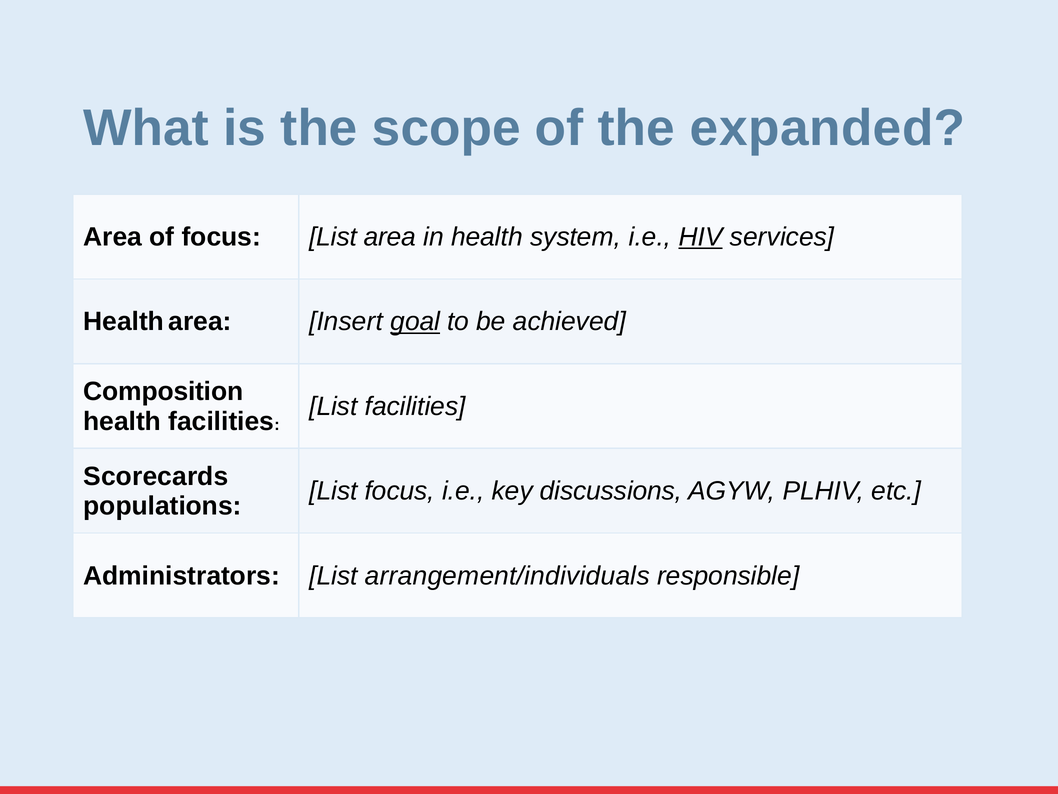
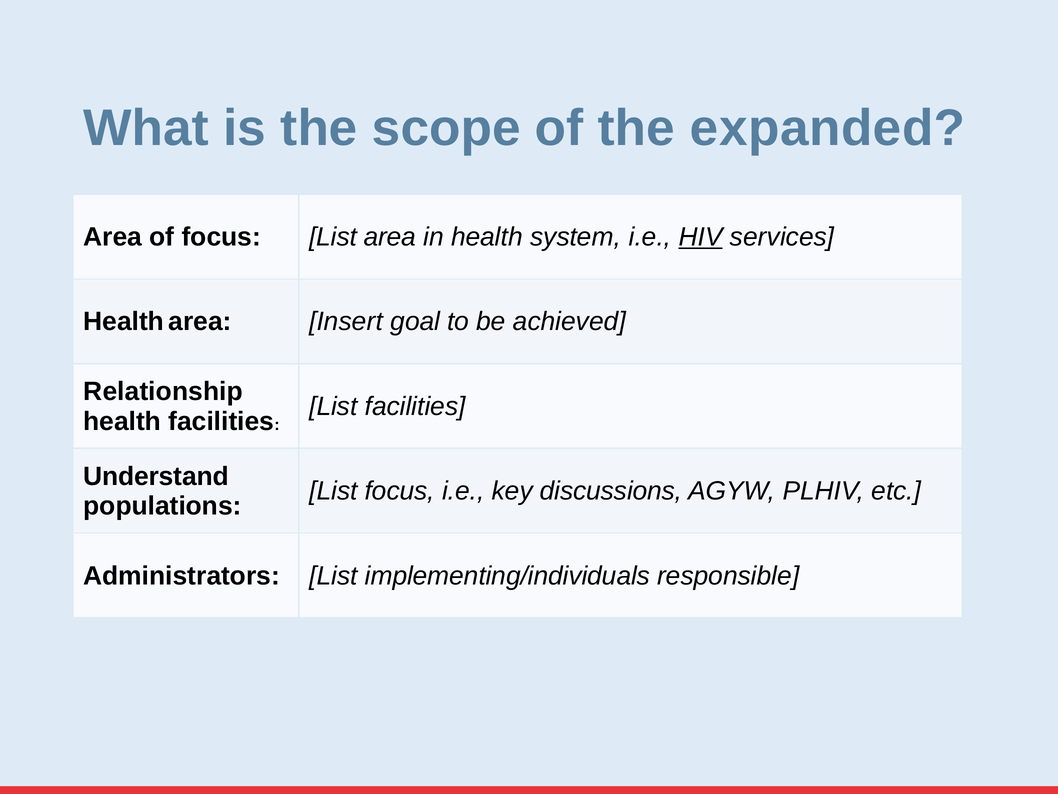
goal underline: present -> none
Composition: Composition -> Relationship
Scorecards: Scorecards -> Understand
arrangement/individuals: arrangement/individuals -> implementing/individuals
